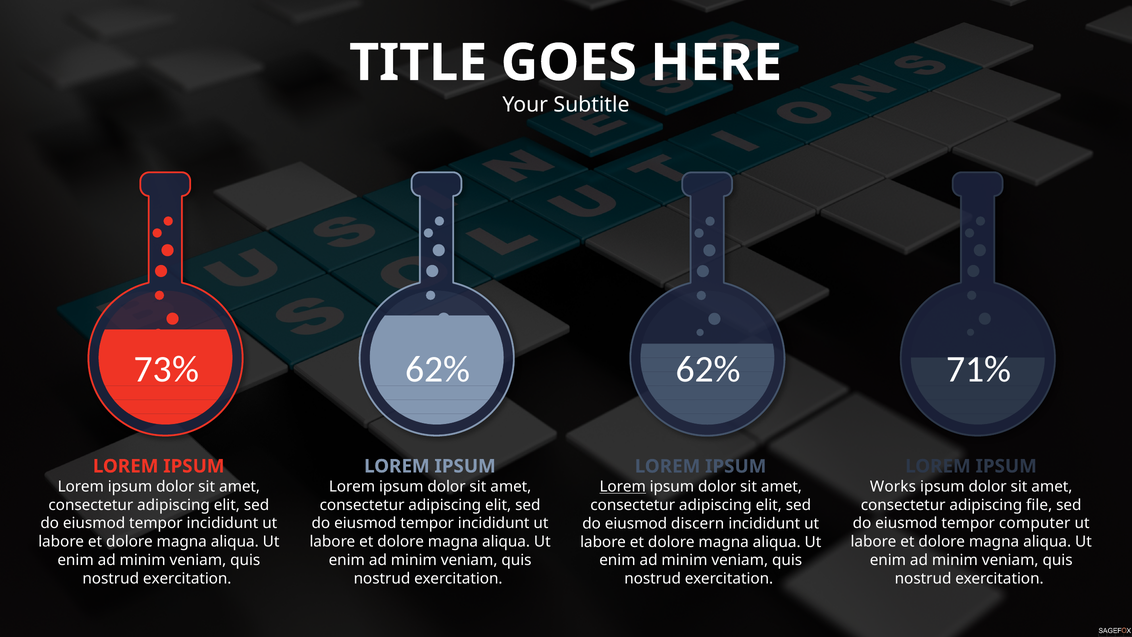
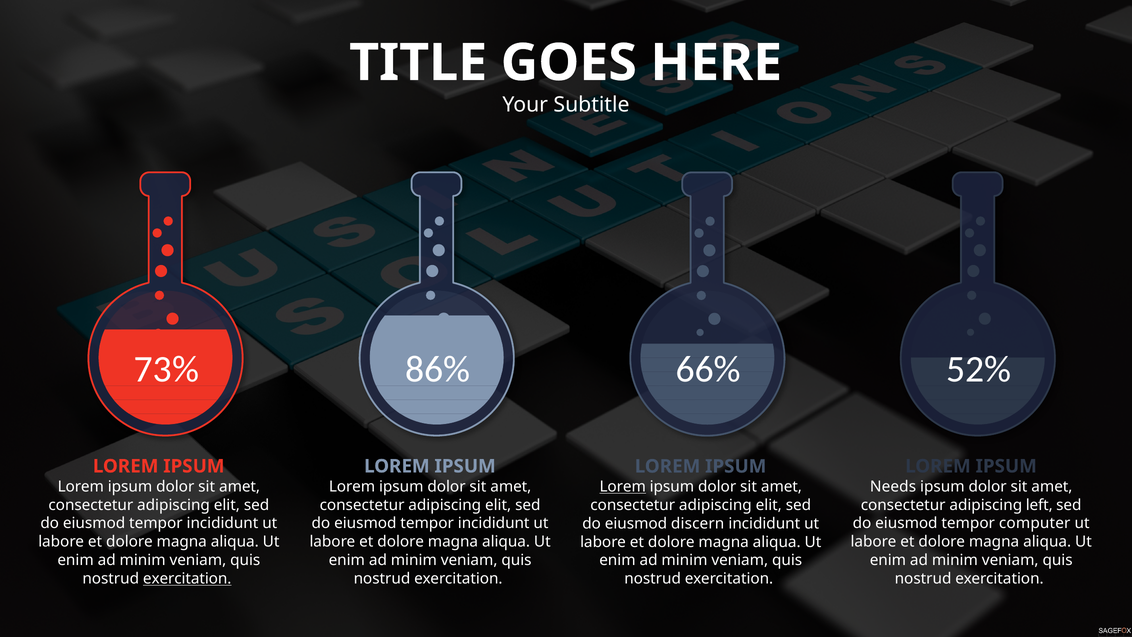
62% at (438, 369): 62% -> 86%
71%: 71% -> 52%
62% at (708, 369): 62% -> 66%
Works: Works -> Needs
file: file -> left
exercitation at (187, 578) underline: none -> present
